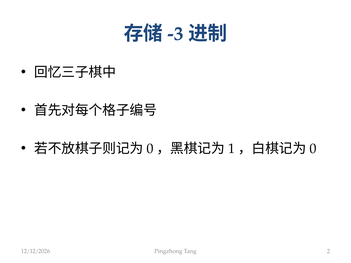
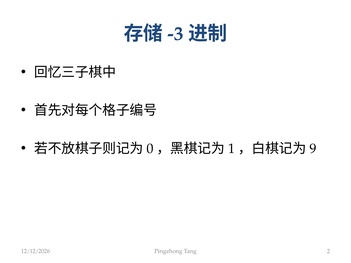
0 at (313, 149): 0 -> 9
